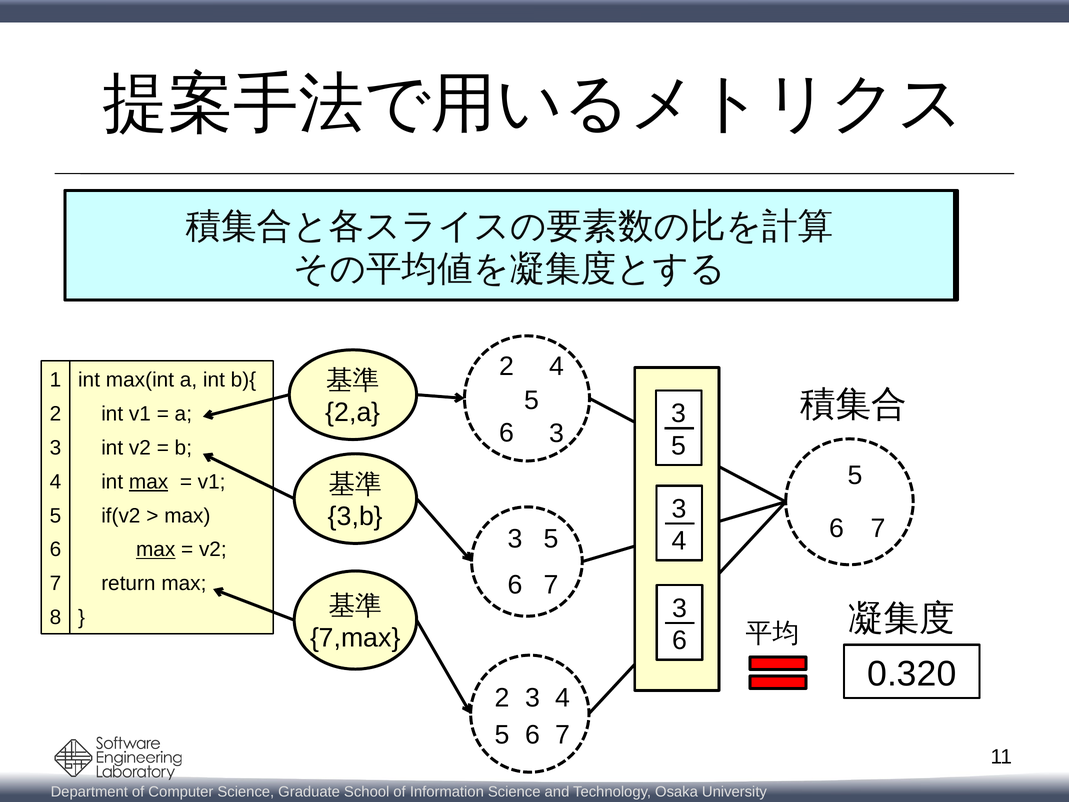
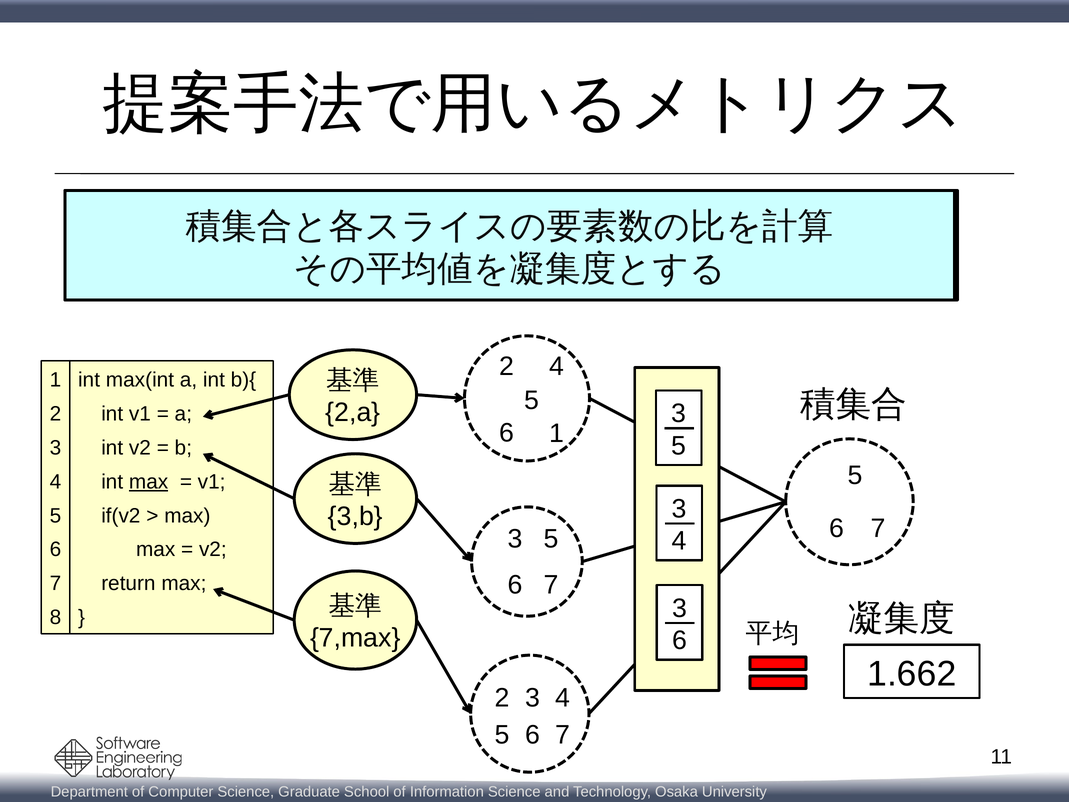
6 3: 3 -> 1
max at (156, 549) underline: present -> none
0.320: 0.320 -> 1.662
